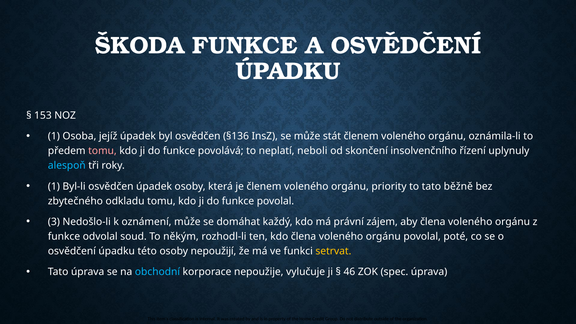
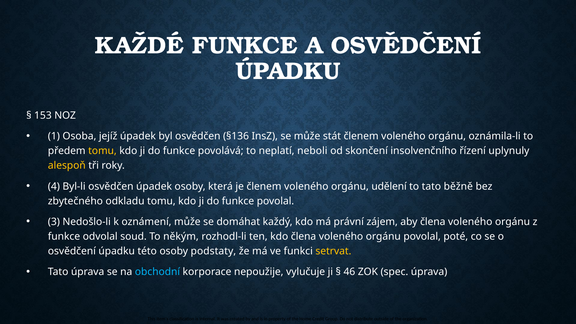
ŠKODA: ŠKODA -> KAŽDÉ
tomu at (102, 151) colour: pink -> yellow
alespoň colour: light blue -> yellow
1 at (54, 186): 1 -> 4
priority: priority -> udělení
nepoužijí: nepoužijí -> podstaty
